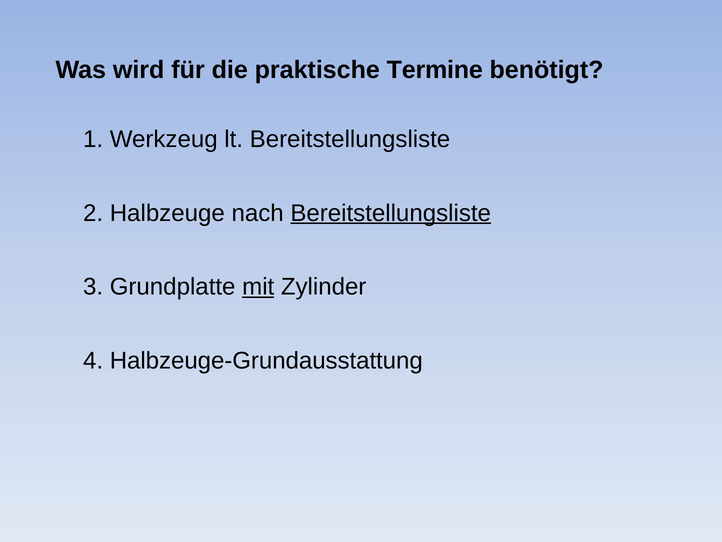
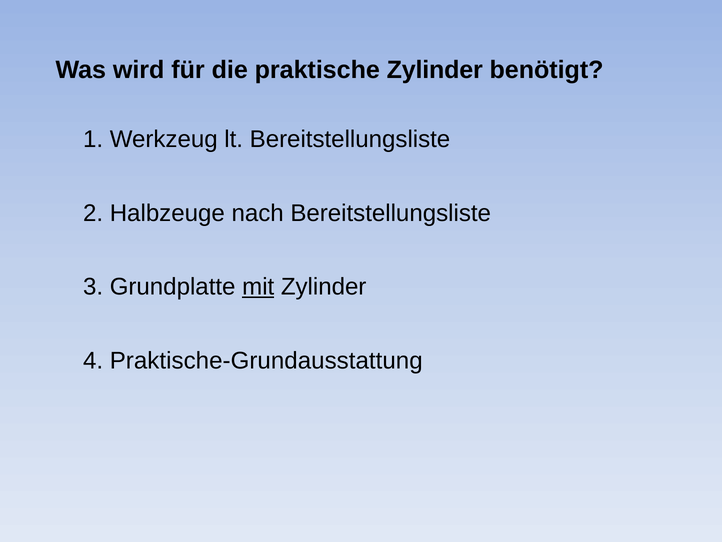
praktische Termine: Termine -> Zylinder
Bereitstellungsliste at (391, 213) underline: present -> none
Halbzeuge-Grundausstattung: Halbzeuge-Grundausstattung -> Praktische-Grundausstattung
